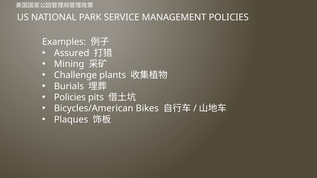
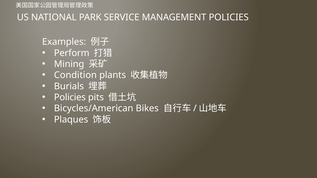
Assured: Assured -> Perform
Challenge: Challenge -> Condition
